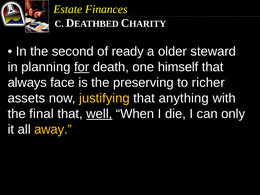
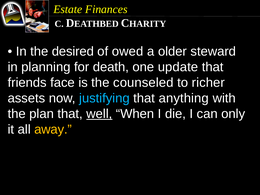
second: second -> desired
ready: ready -> owed
for underline: present -> none
himself: himself -> update
always: always -> friends
preserving: preserving -> counseled
justifying colour: yellow -> light blue
final: final -> plan
